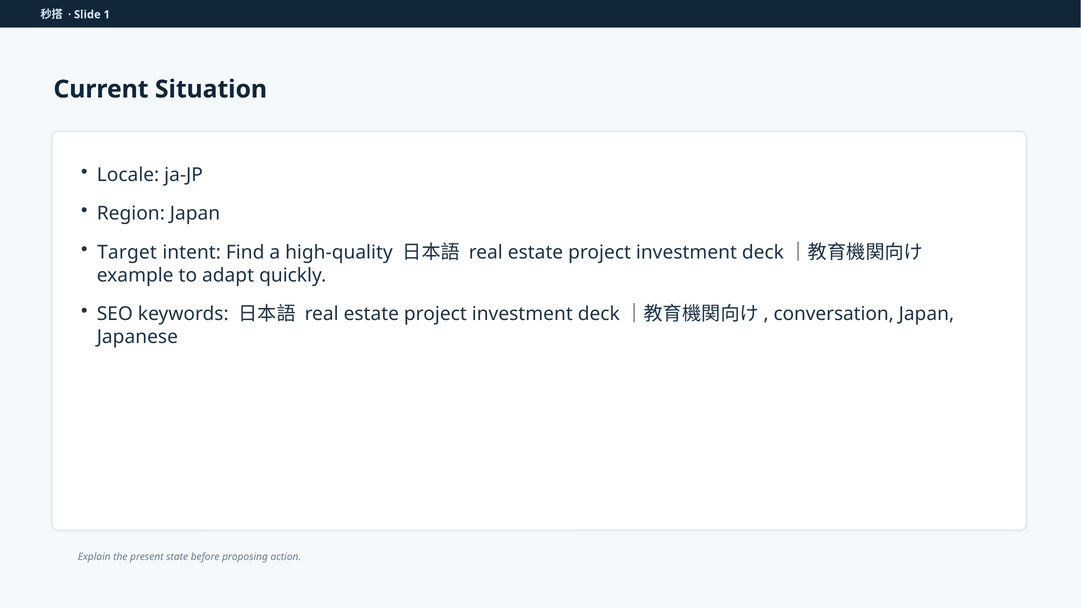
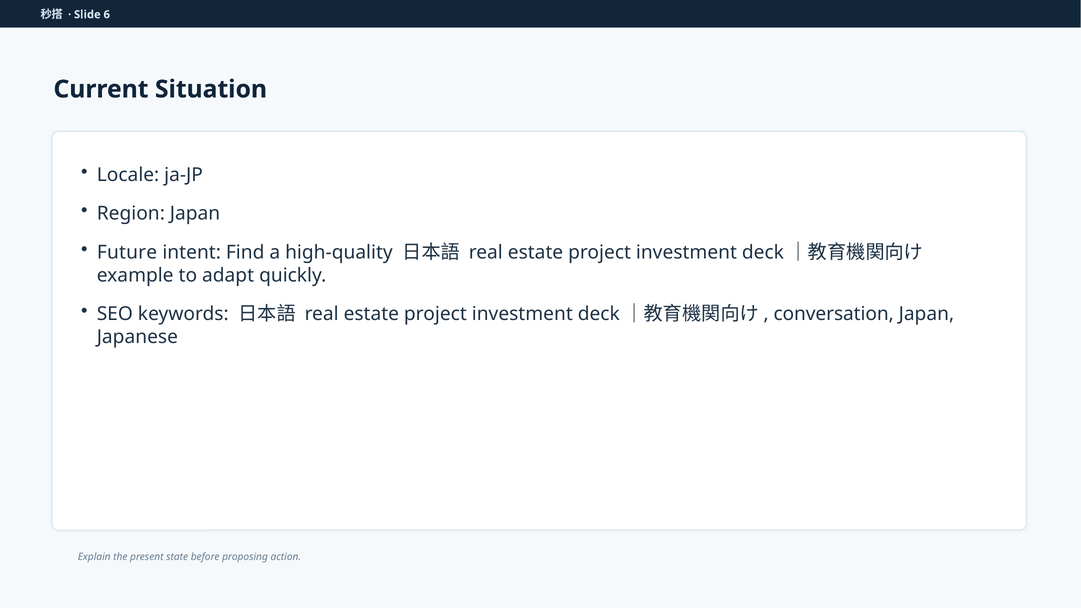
1: 1 -> 6
Target: Target -> Future
